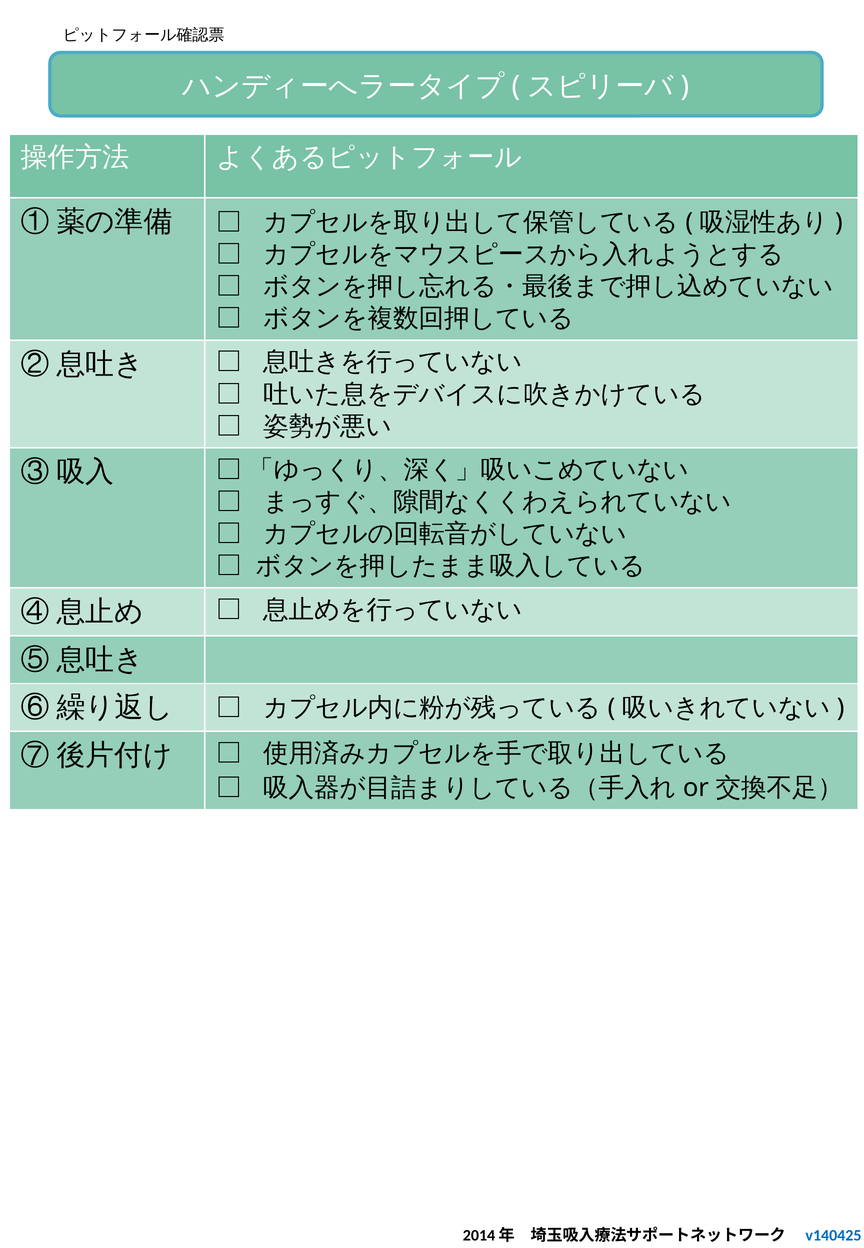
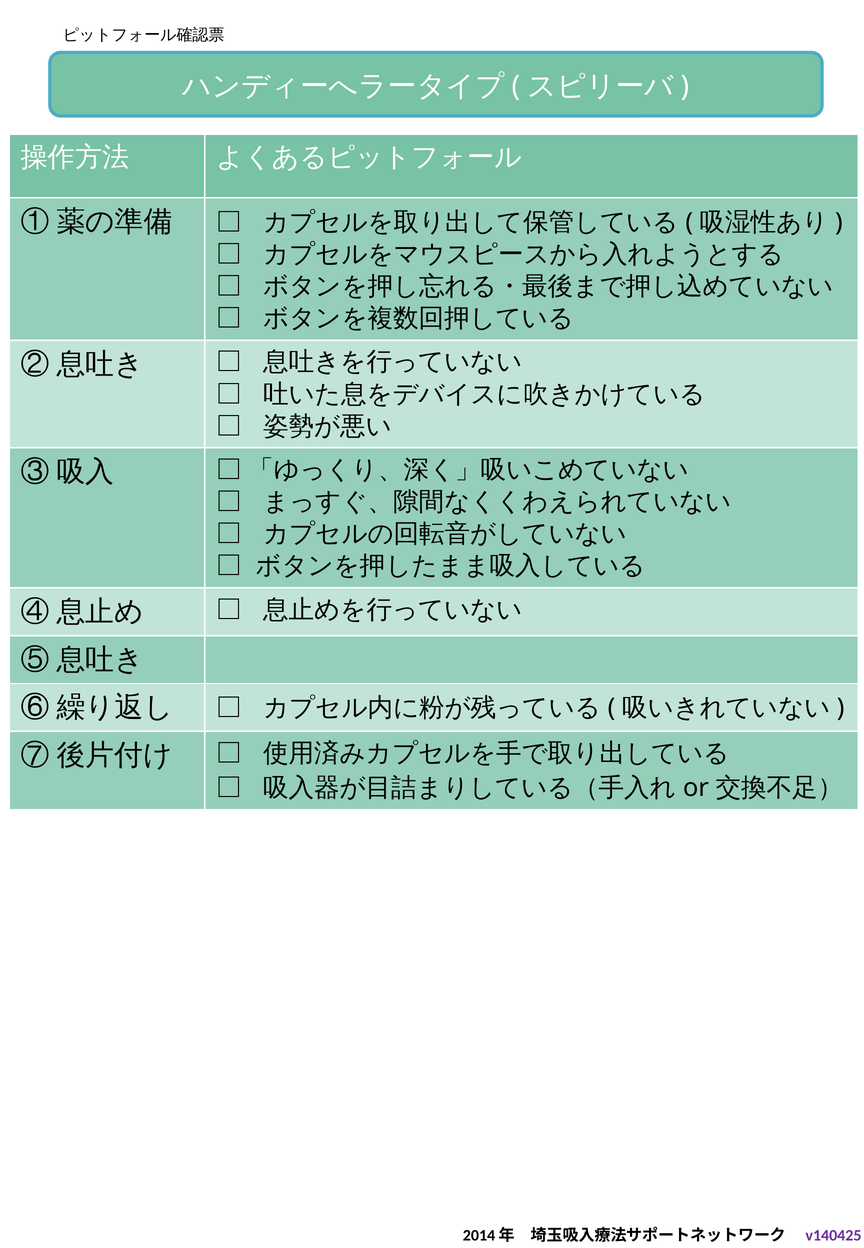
v140425 colour: blue -> purple
